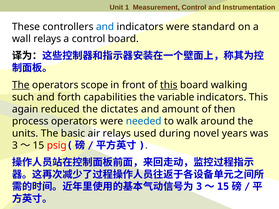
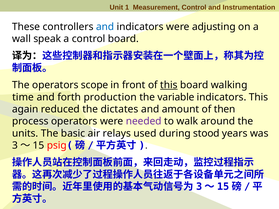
standard: standard -> adjusting
wall relays: relays -> speak
The at (21, 85) underline: present -> none
such: such -> time
capabilities: capabilities -> production
needed colour: blue -> purple
novel: novel -> stood
